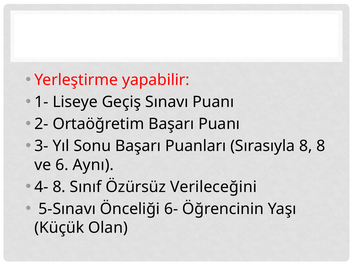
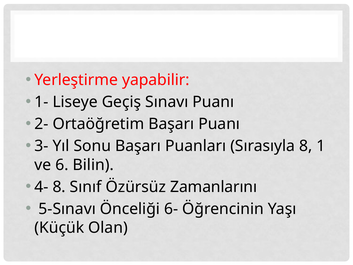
8 8: 8 -> 1
Aynı: Aynı -> Bilin
Verileceğini: Verileceğini -> Zamanlarını
